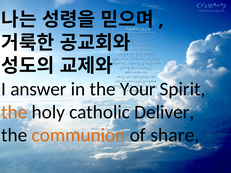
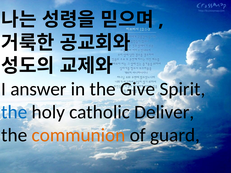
Your: Your -> Give
the at (14, 112) colour: orange -> blue
share: share -> guard
